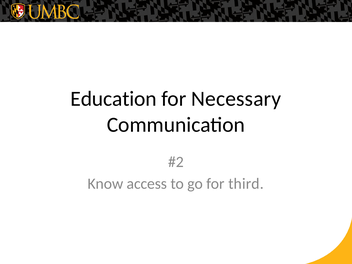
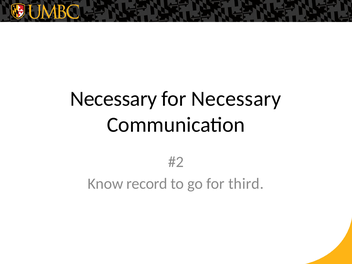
Education at (114, 99): Education -> Necessary
access: access -> record
